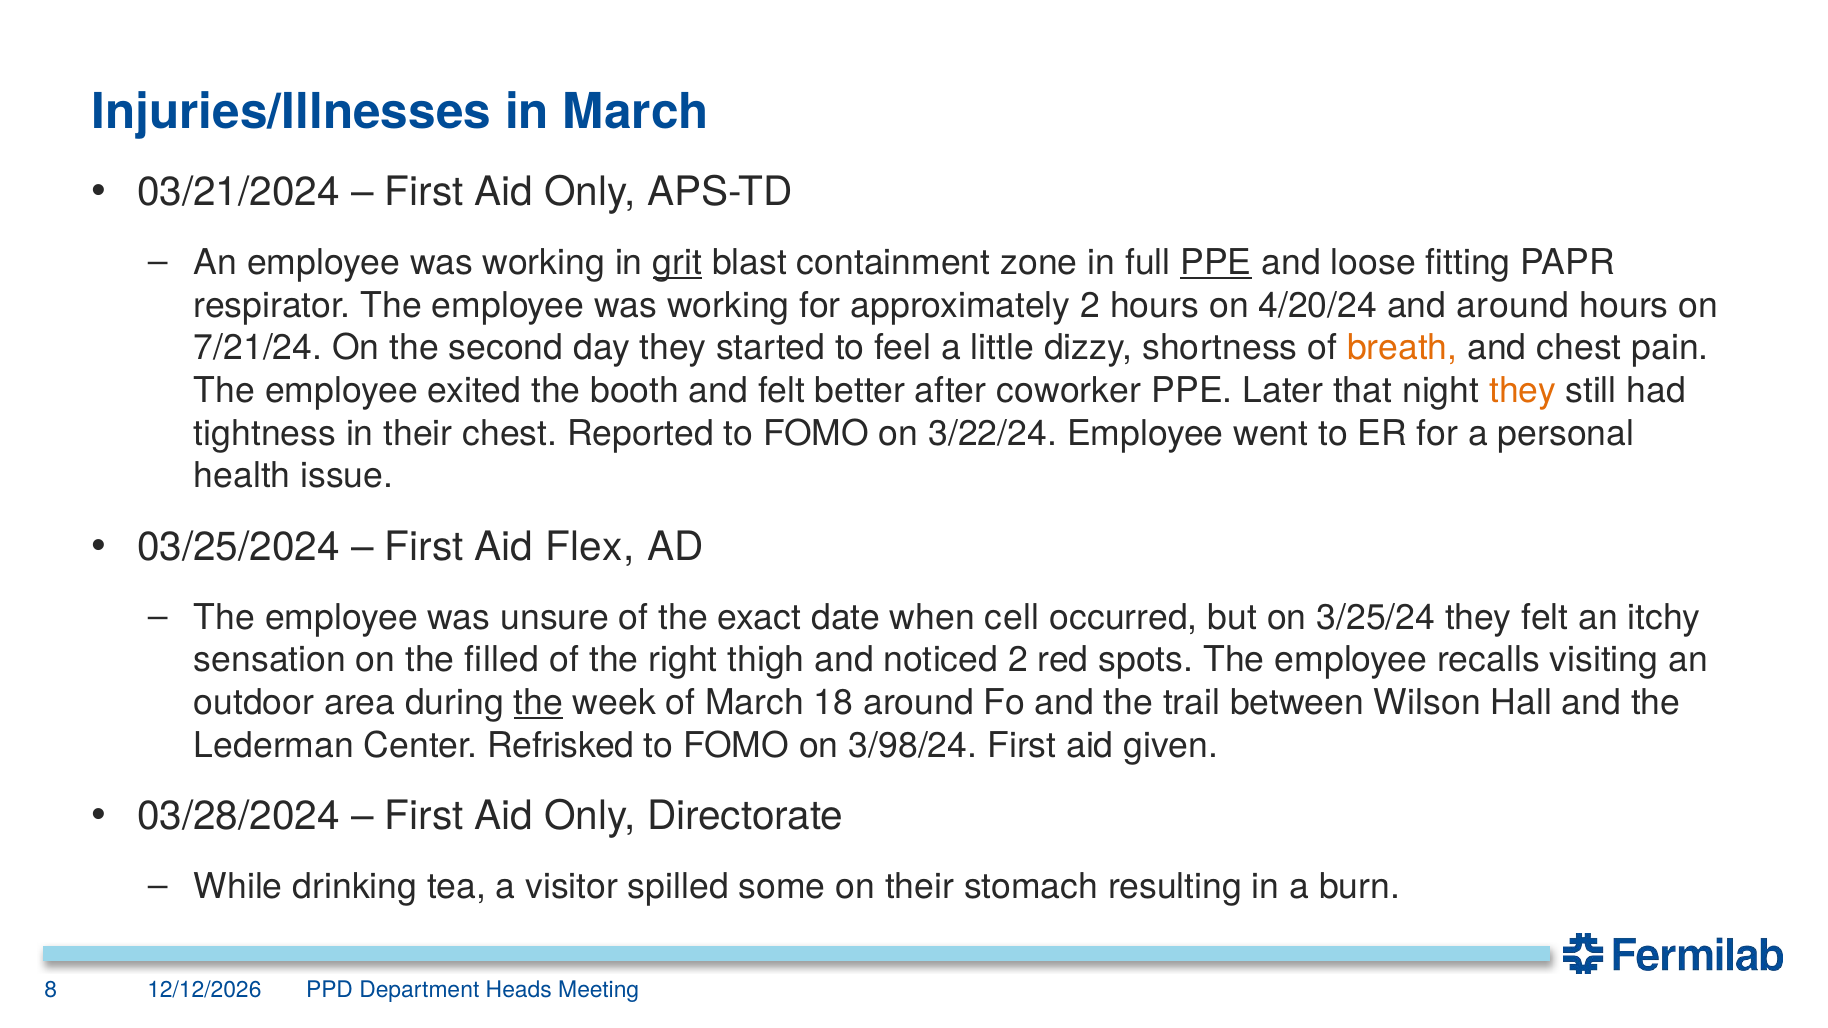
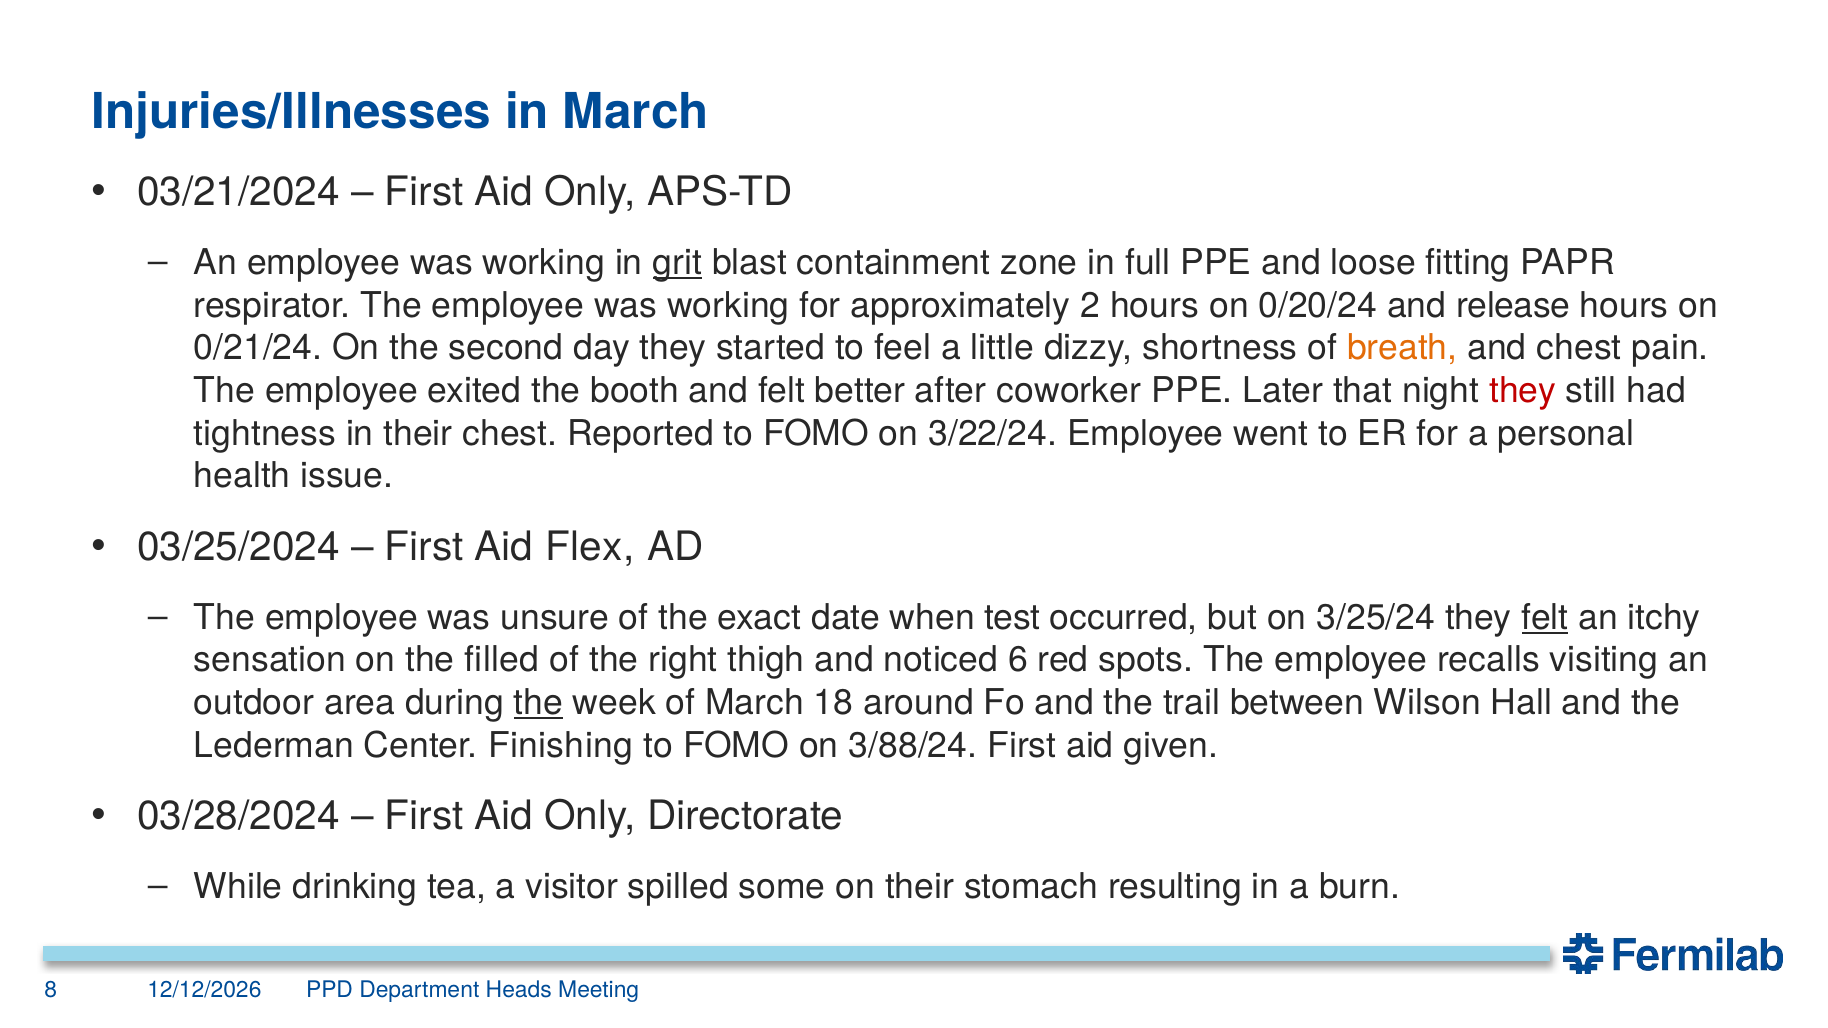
PPE at (1216, 263) underline: present -> none
4/20/24: 4/20/24 -> 0/20/24
and around: around -> release
7/21/24: 7/21/24 -> 0/21/24
they at (1523, 391) colour: orange -> red
cell: cell -> test
felt at (1545, 617) underline: none -> present
noticed 2: 2 -> 6
Refrisked: Refrisked -> Finishing
3/98/24: 3/98/24 -> 3/88/24
